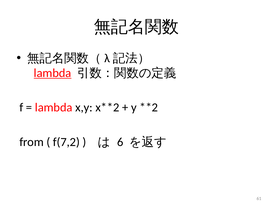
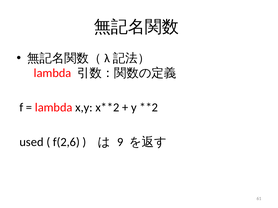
lambda at (53, 73) underline: present -> none
from: from -> used
f(7,2: f(7,2 -> f(2,6
6: 6 -> 9
